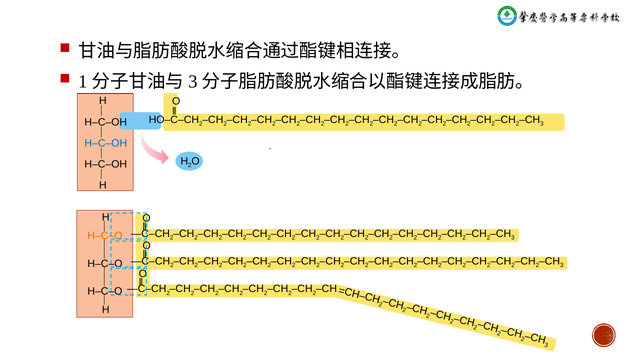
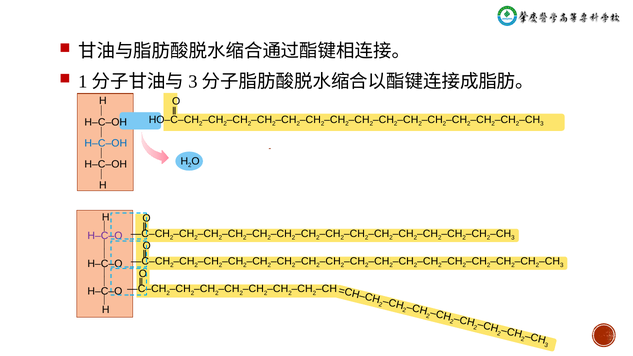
H‒C‒O at (105, 236) colour: orange -> purple
